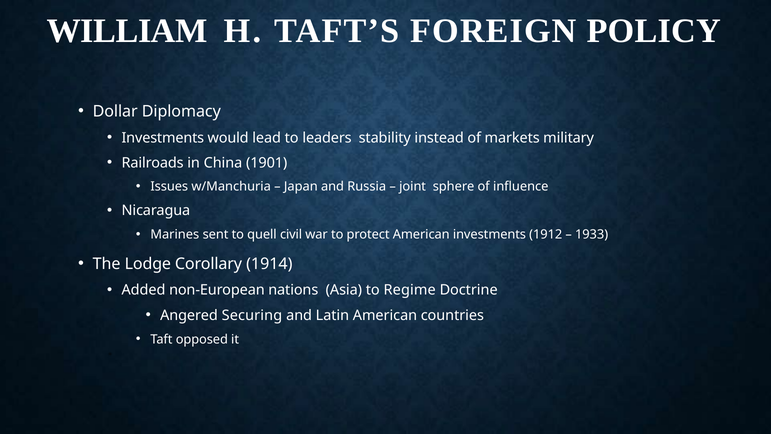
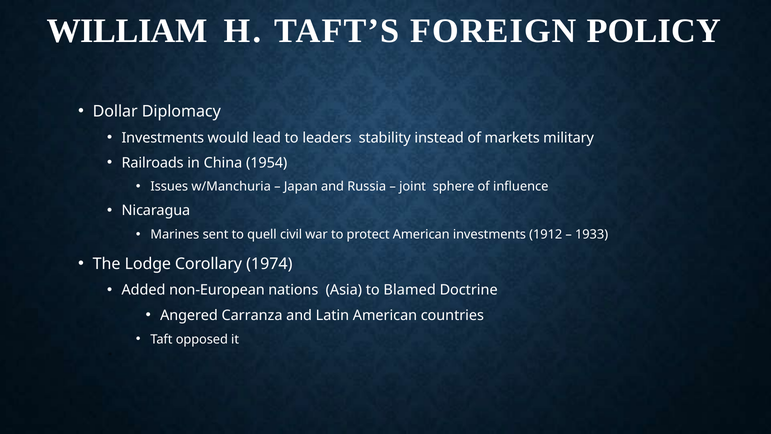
1901: 1901 -> 1954
1914: 1914 -> 1974
Regime: Regime -> Blamed
Securing: Securing -> Carranza
